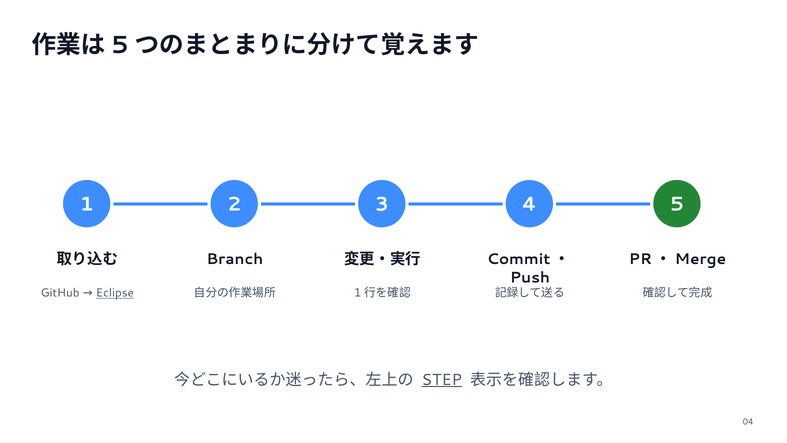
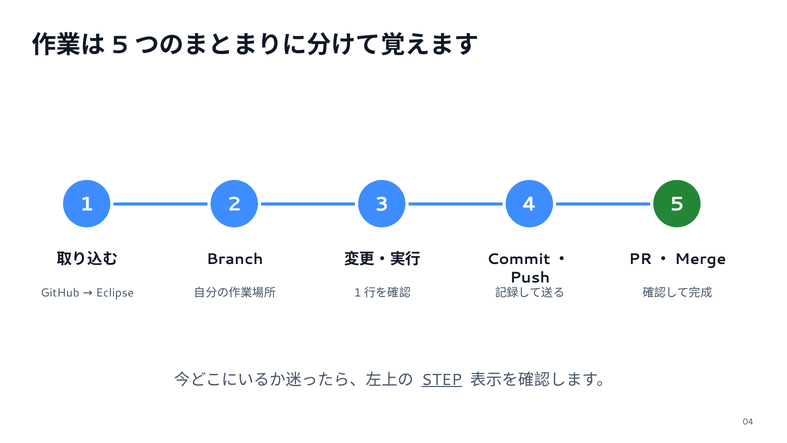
Eclipse underline: present -> none
